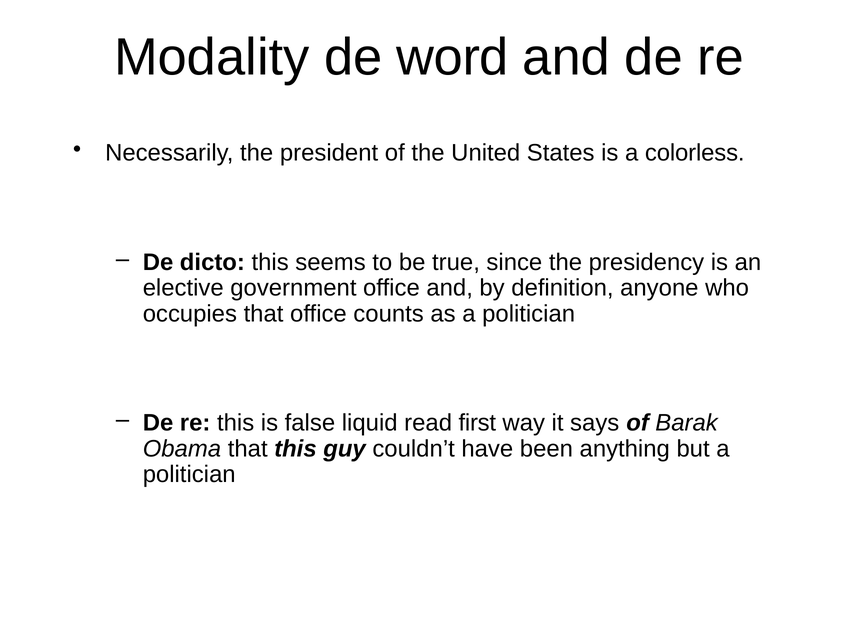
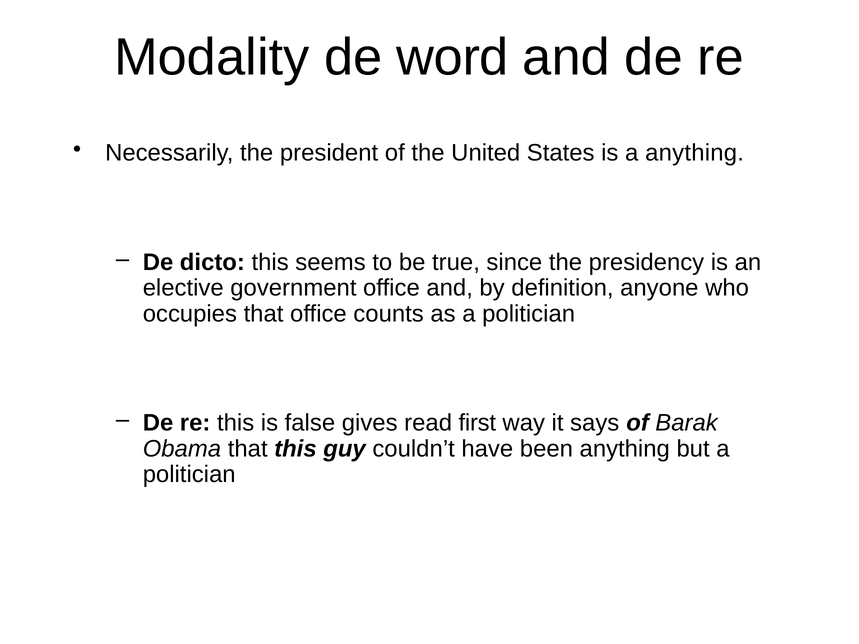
a colorless: colorless -> anything
liquid: liquid -> gives
